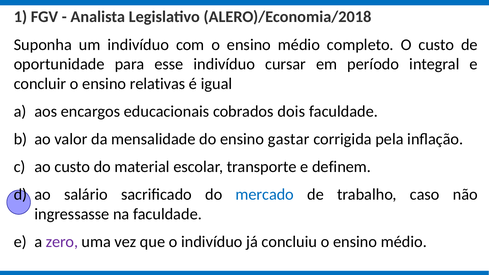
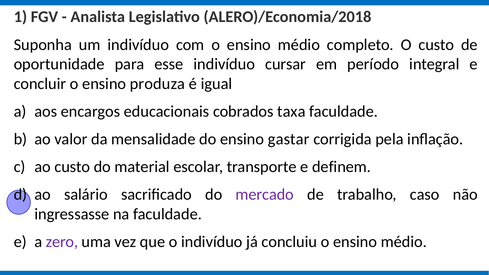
relativas: relativas -> produza
dois: dois -> taxa
mercado colour: blue -> purple
